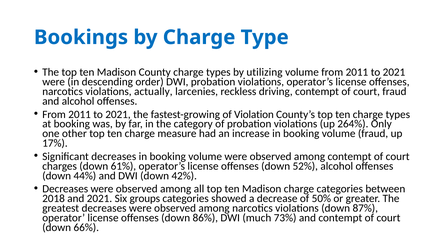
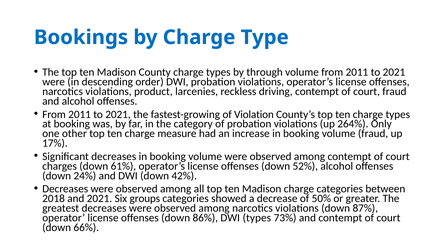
utilizing: utilizing -> through
actually: actually -> product
44%: 44% -> 24%
DWI much: much -> types
